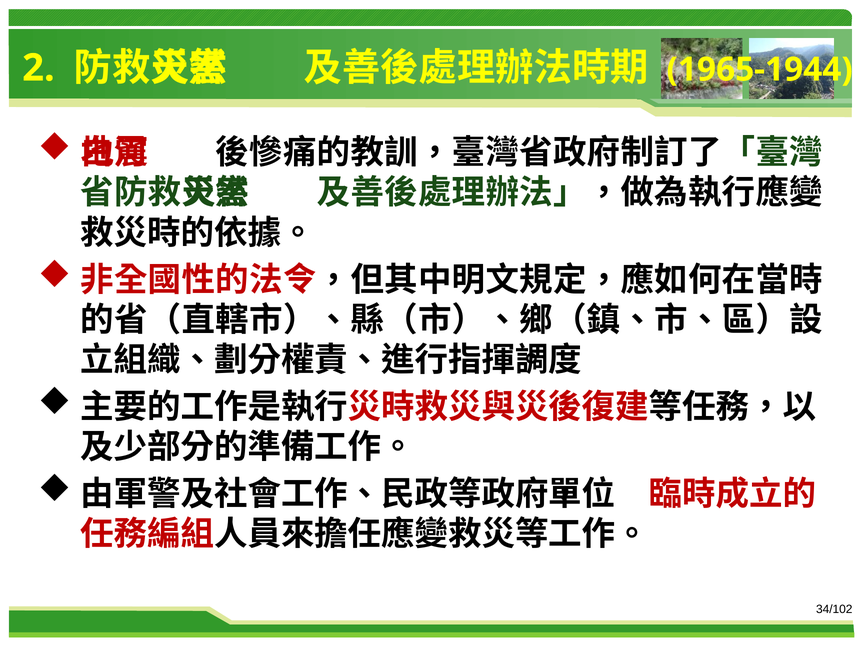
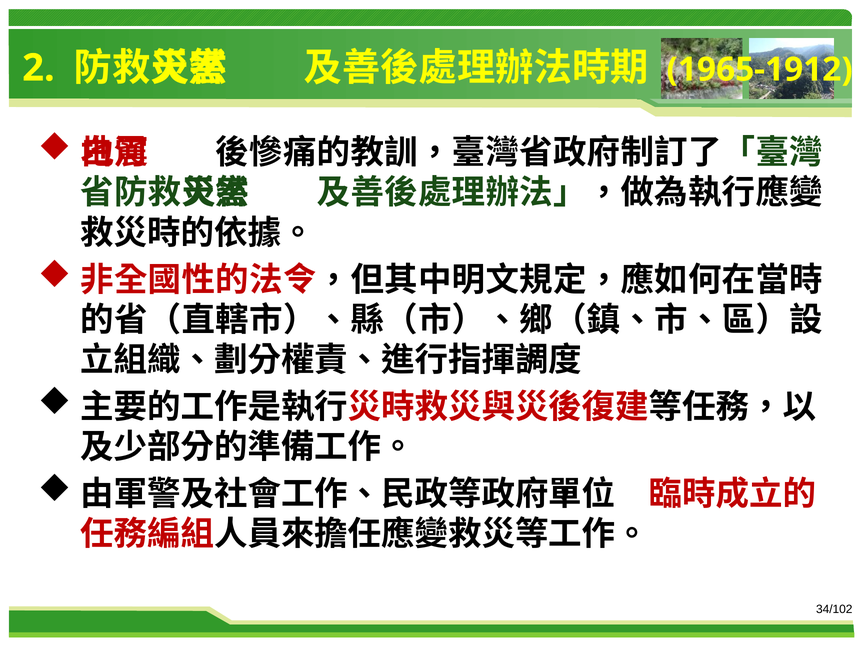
1965-1944: 1965-1944 -> 1965-1912
